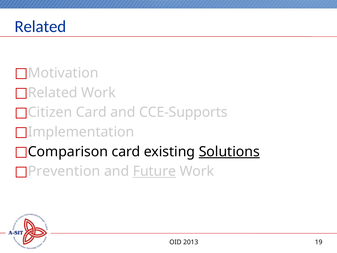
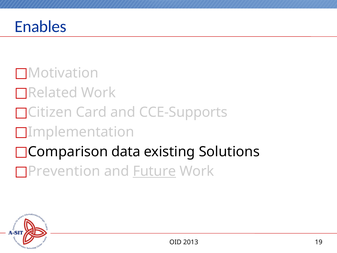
Related at (40, 26): Related -> Enables
Comparison card: card -> data
Solutions underline: present -> none
